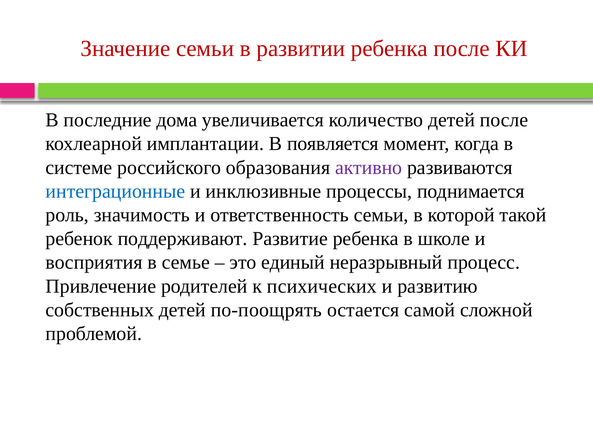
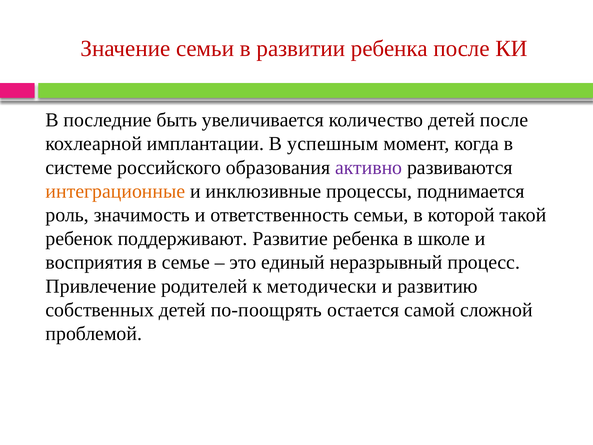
дома: дома -> быть
появляется: появляется -> успешным
интеграционные colour: blue -> orange
психических: психических -> методически
